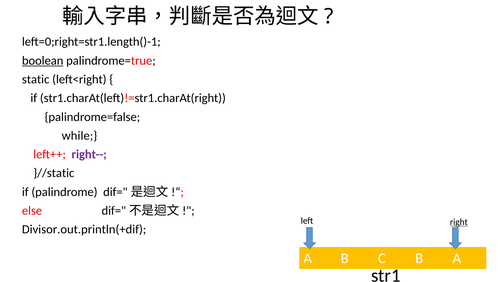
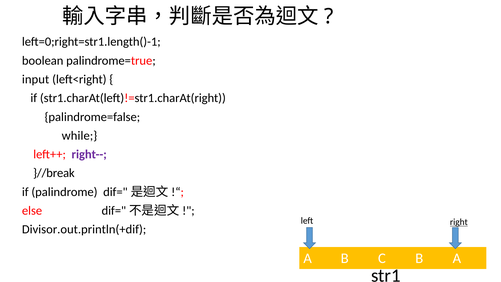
boolean underline: present -> none
static: static -> input
}//static: }//static -> }//break
